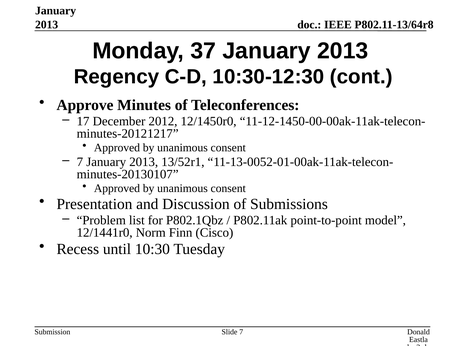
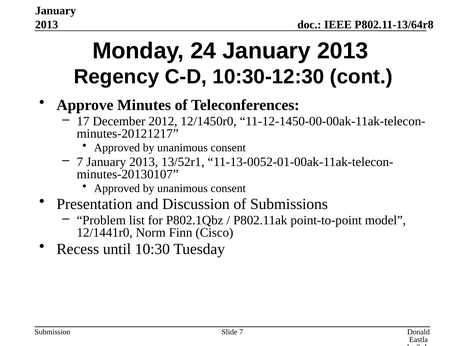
37: 37 -> 24
